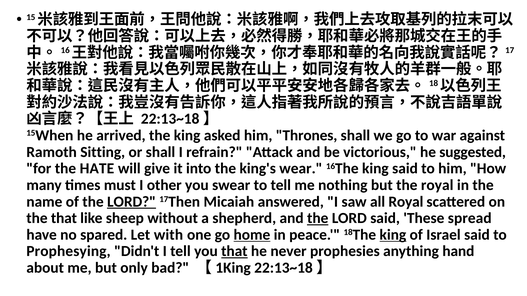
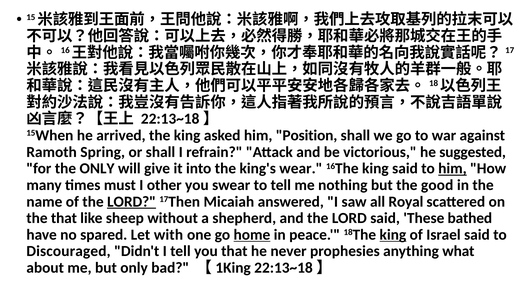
Thrones: Thrones -> Position
Sitting: Sitting -> Spring
the HATE: HATE -> ONLY
him at (452, 169) underline: none -> present
the royal: royal -> good
the at (318, 218) underline: present -> none
spread: spread -> bathed
Prophesying: Prophesying -> Discouraged
that at (234, 252) underline: present -> none
hand: hand -> what
